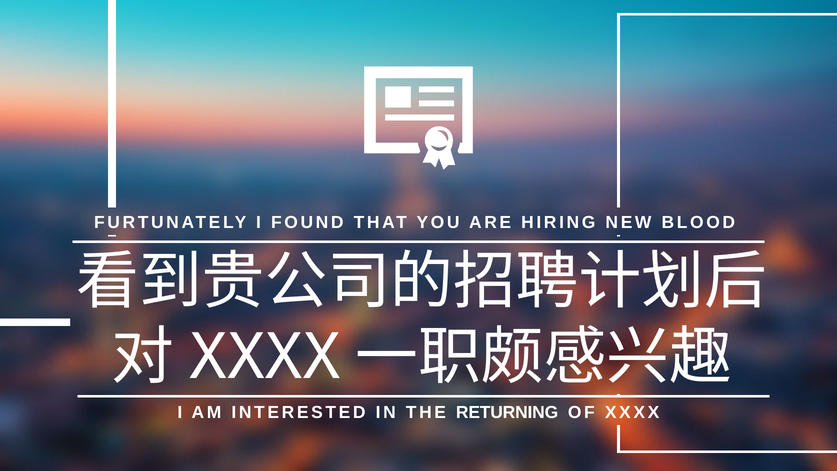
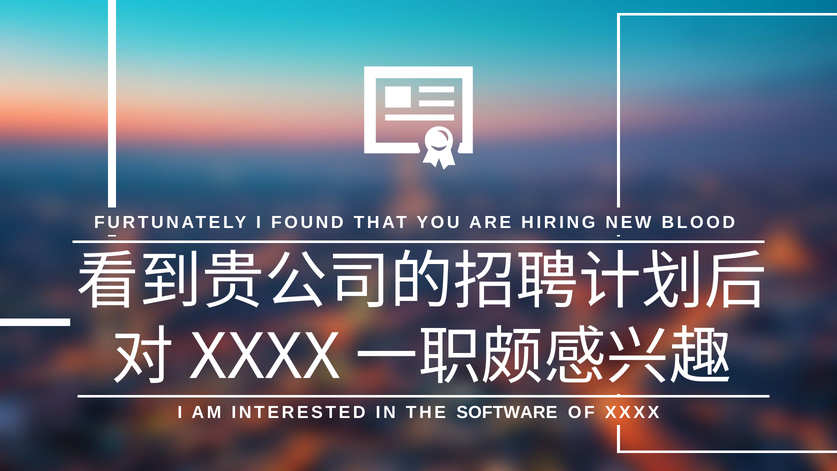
RETURNING: RETURNING -> SOFTWARE
